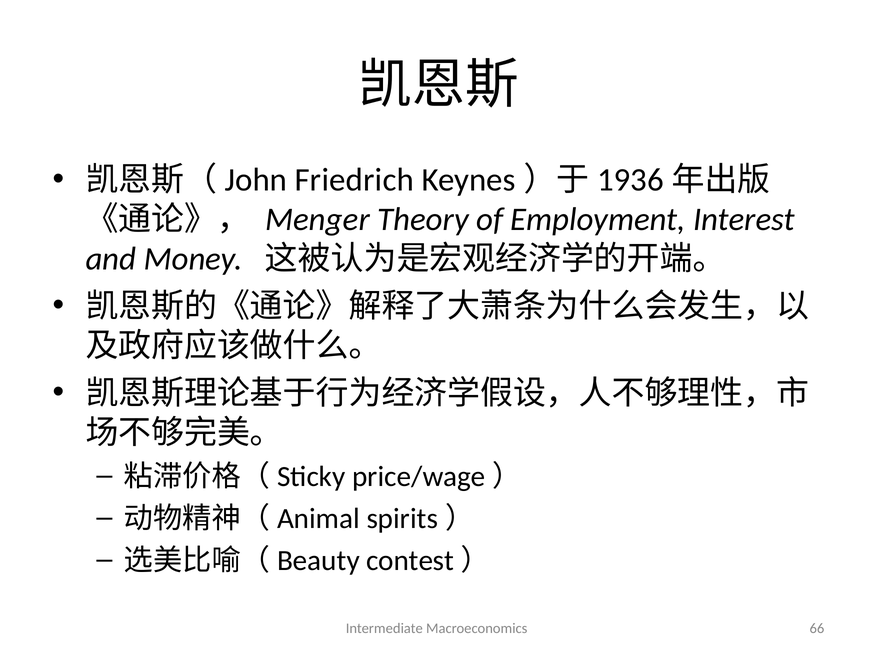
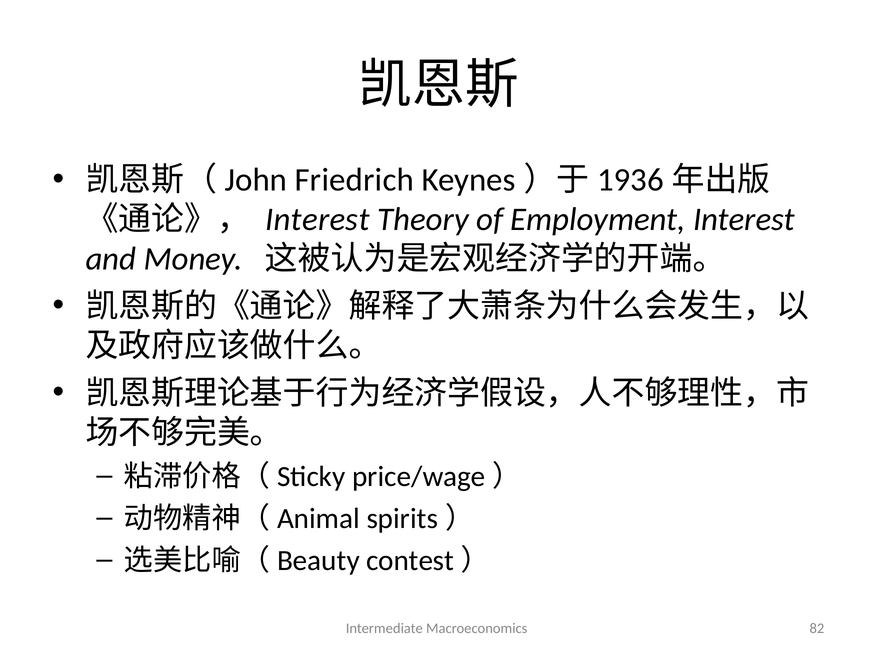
Menger at (317, 219): Menger -> Interest
66: 66 -> 82
